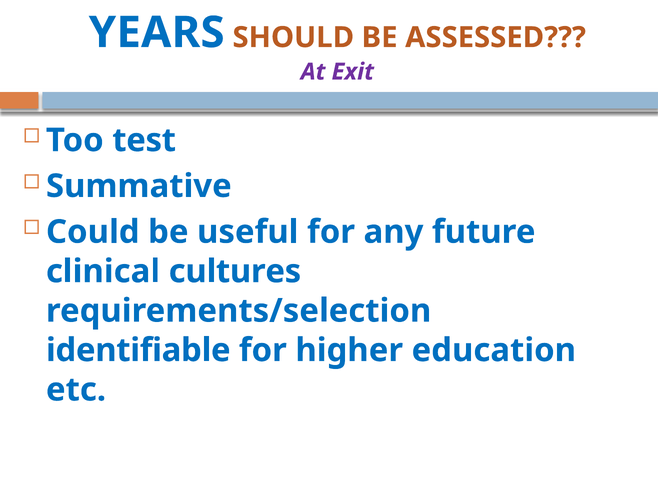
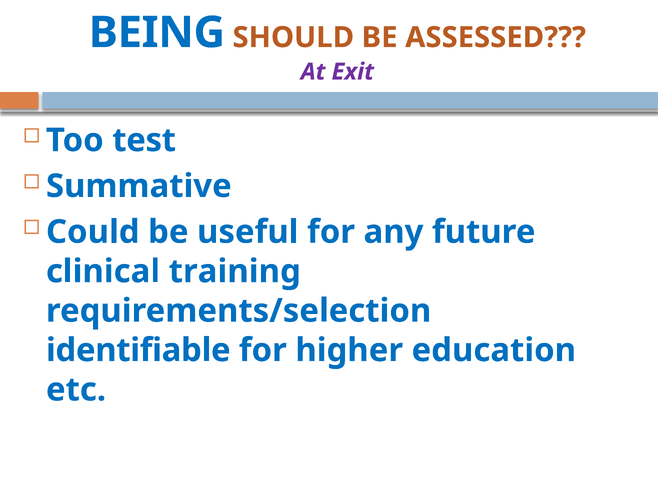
YEARS: YEARS -> BEING
cultures: cultures -> training
